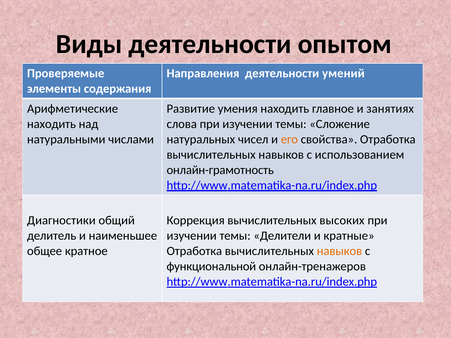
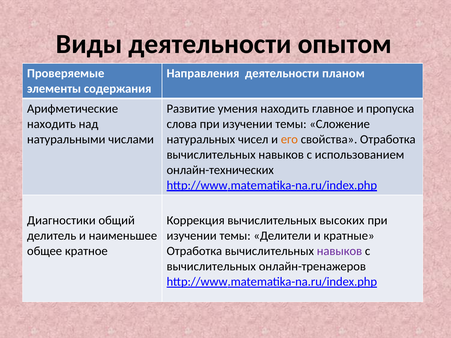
умений: умений -> планом
занятиях: занятиях -> пропуска
онлайн-грамотность: онлайн-грамотность -> онлайн-технических
навыков at (339, 251) colour: orange -> purple
функциональной at (211, 267): функциональной -> вычислительных
